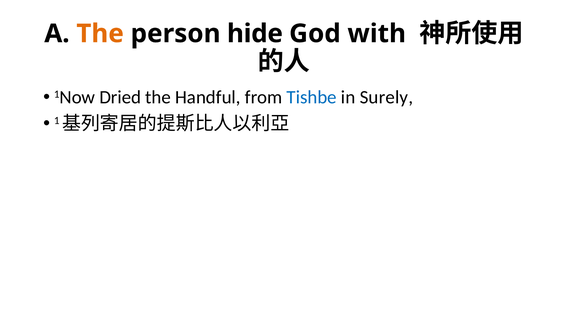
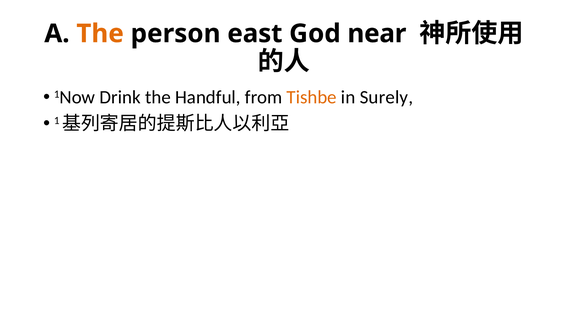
hide: hide -> east
with: with -> near
Dried: Dried -> Drink
Tishbe colour: blue -> orange
